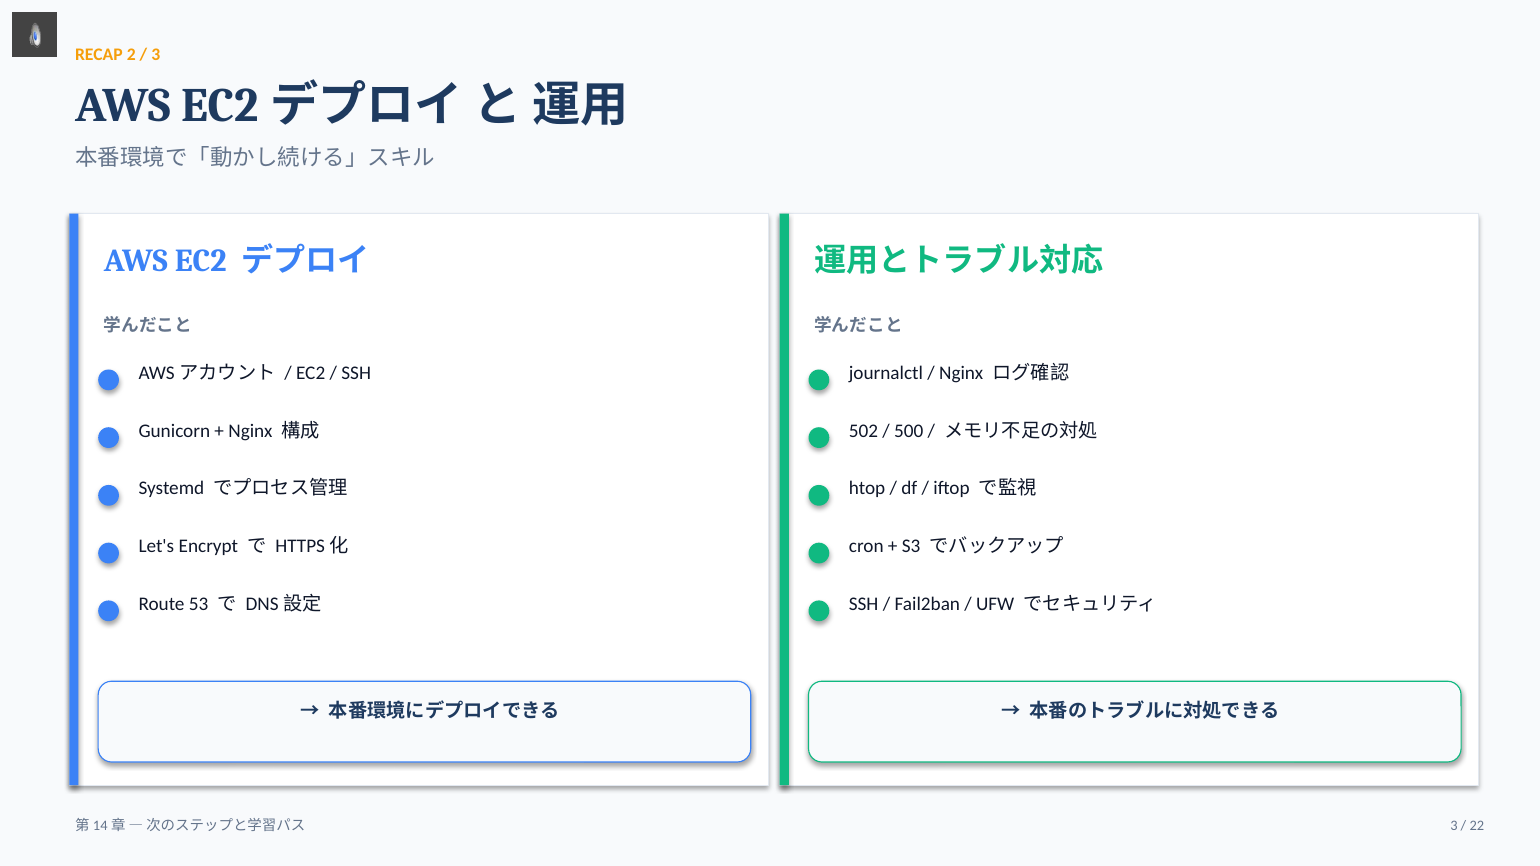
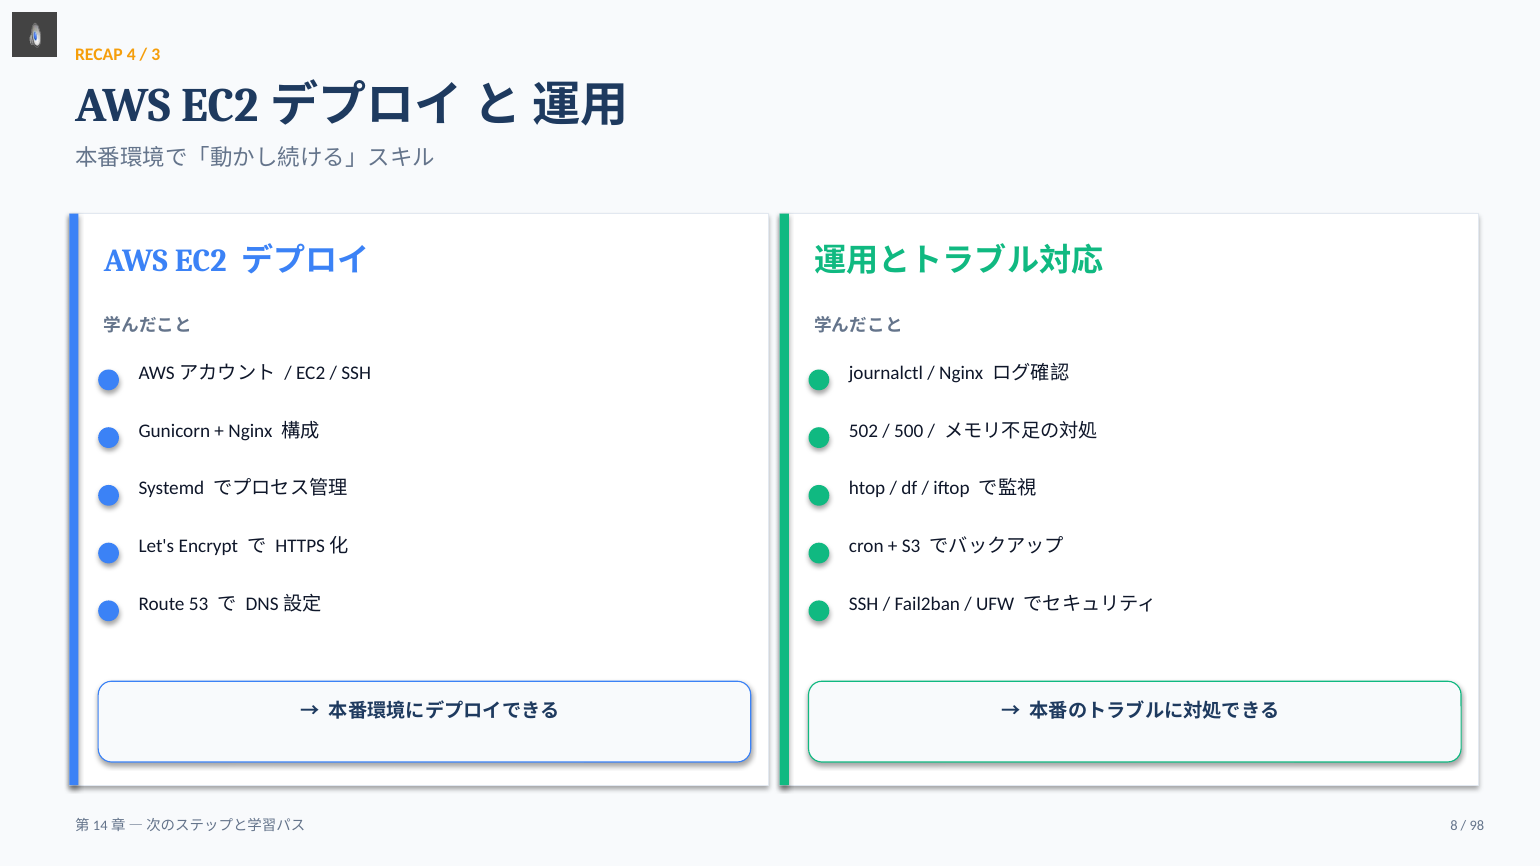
2: 2 -> 4
3 at (1454, 826): 3 -> 8
22: 22 -> 98
